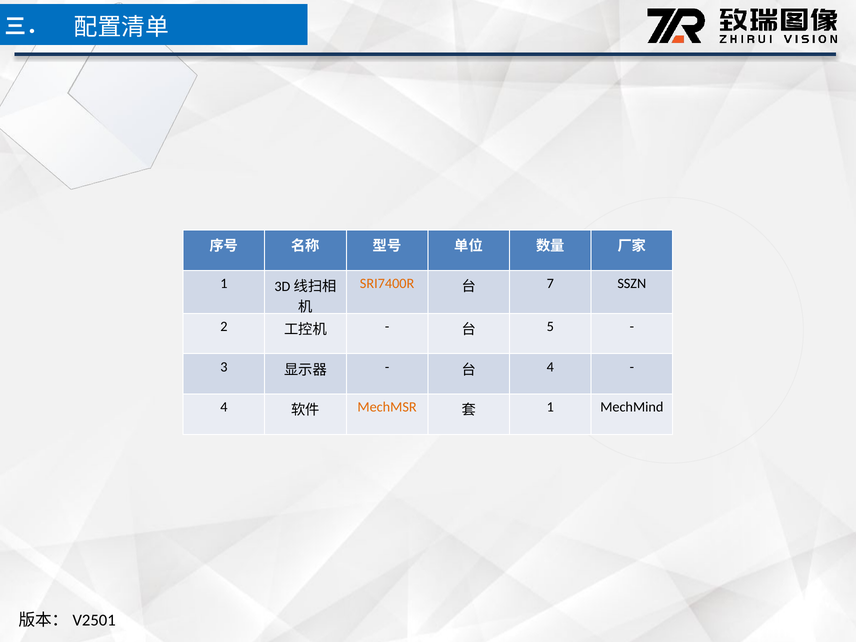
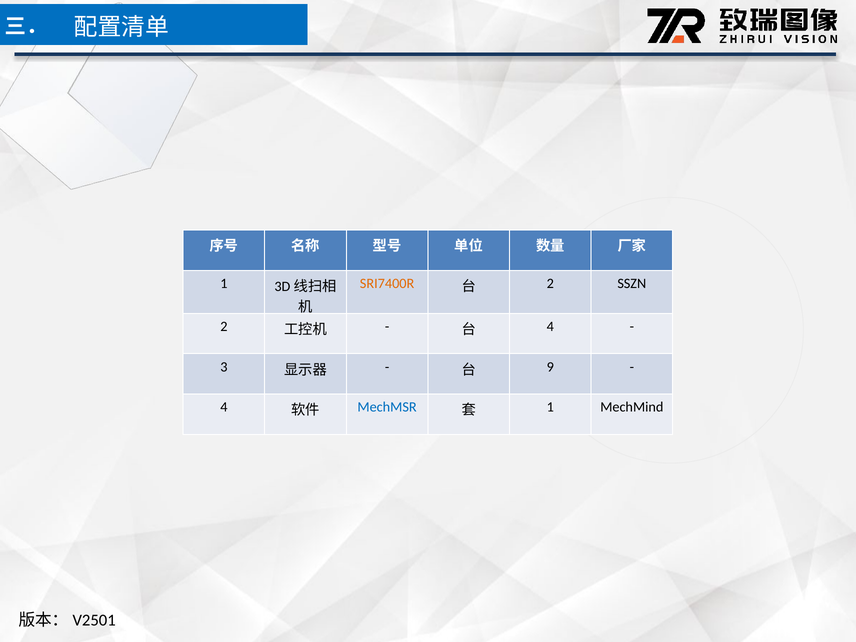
7 at (550, 284): 7 -> 2
5 at (550, 326): 5 -> 4
4 at (550, 367): 4 -> 9
MechMSR colour: orange -> blue
